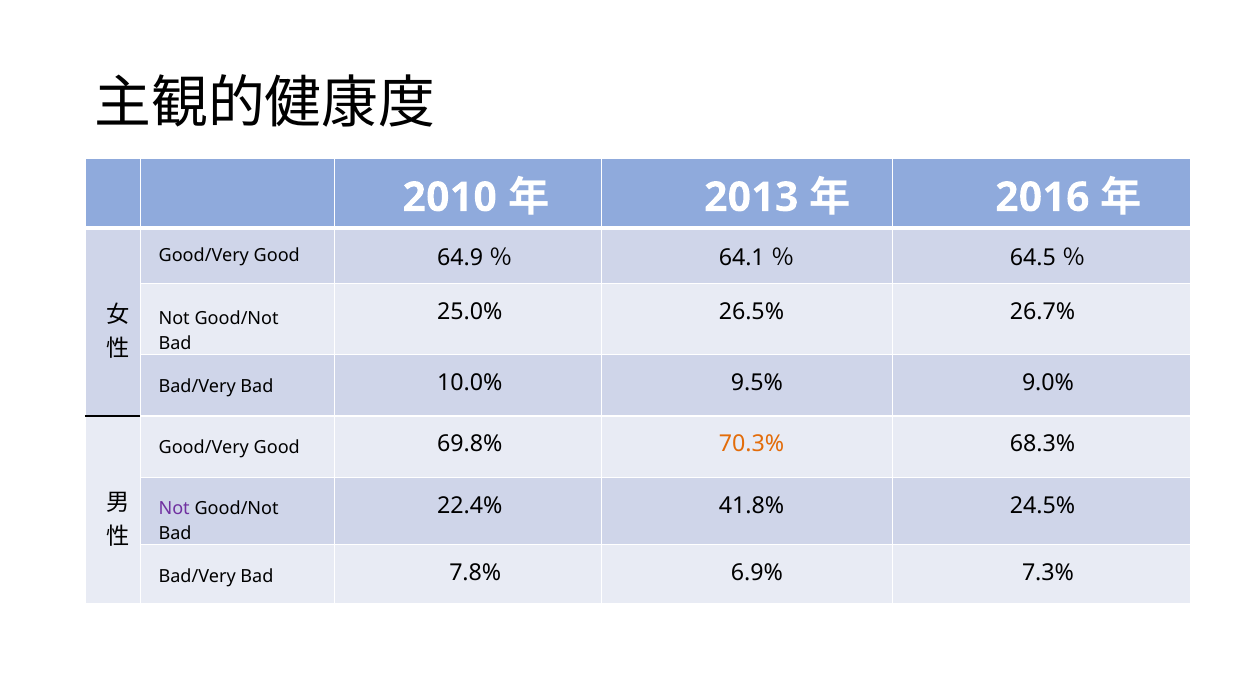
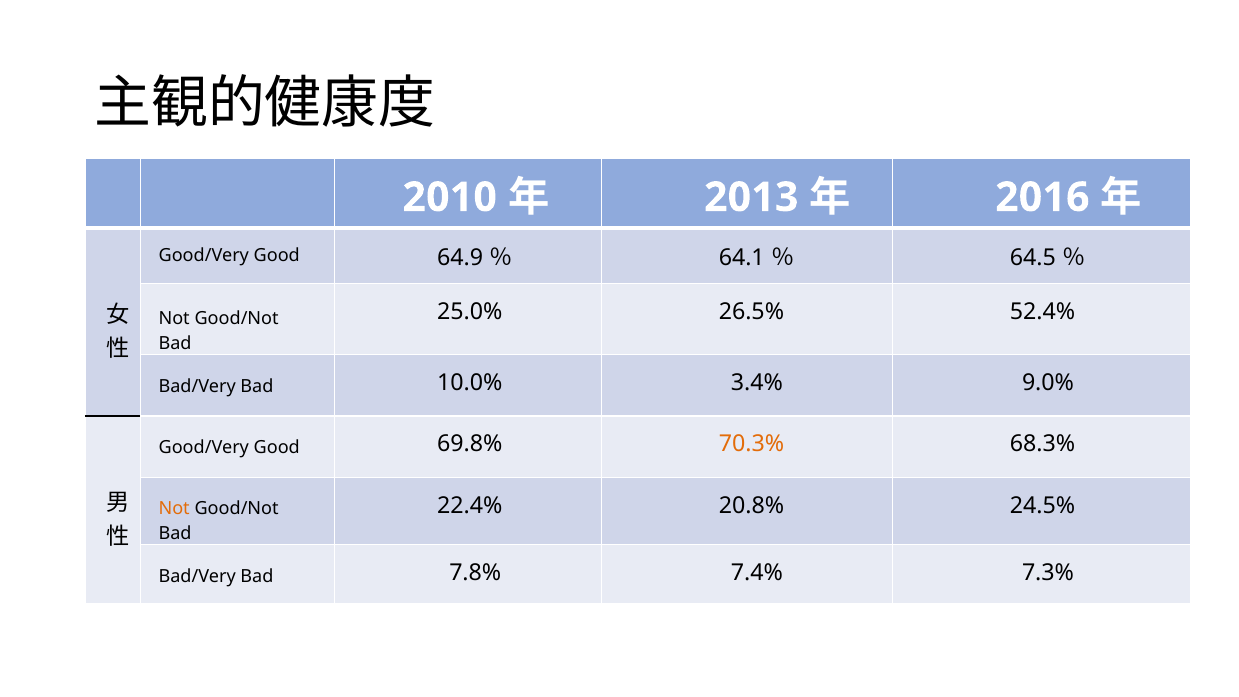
26.7%: 26.7% -> 52.4%
9.5%: 9.5% -> 3.4%
41.8%: 41.8% -> 20.8%
Not at (174, 509) colour: purple -> orange
6.9%: 6.9% -> 7.4%
